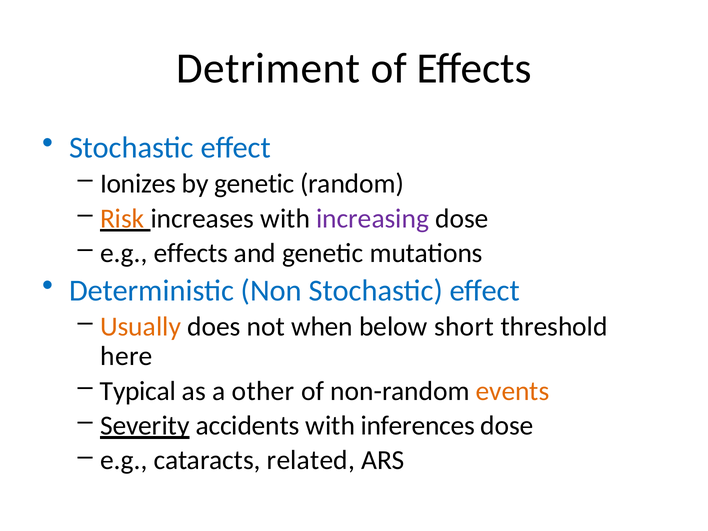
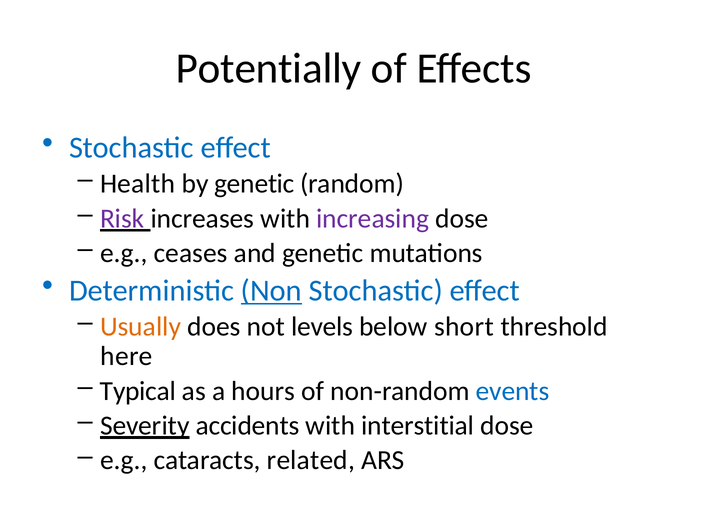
Detriment: Detriment -> Potentially
Ionizes: Ionizes -> Health
Risk colour: orange -> purple
e.g effects: effects -> ceases
Non underline: none -> present
when: when -> levels
other: other -> hours
events colour: orange -> blue
inferences: inferences -> interstitial
